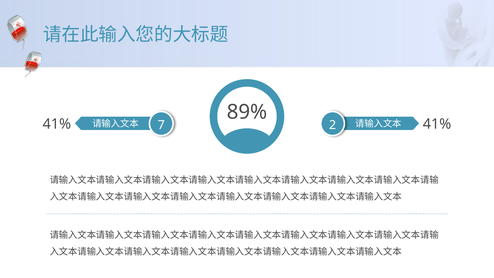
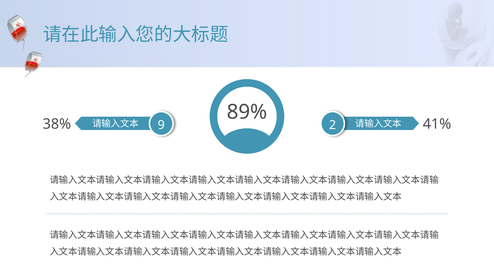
41% at (57, 124): 41% -> 38%
7: 7 -> 9
